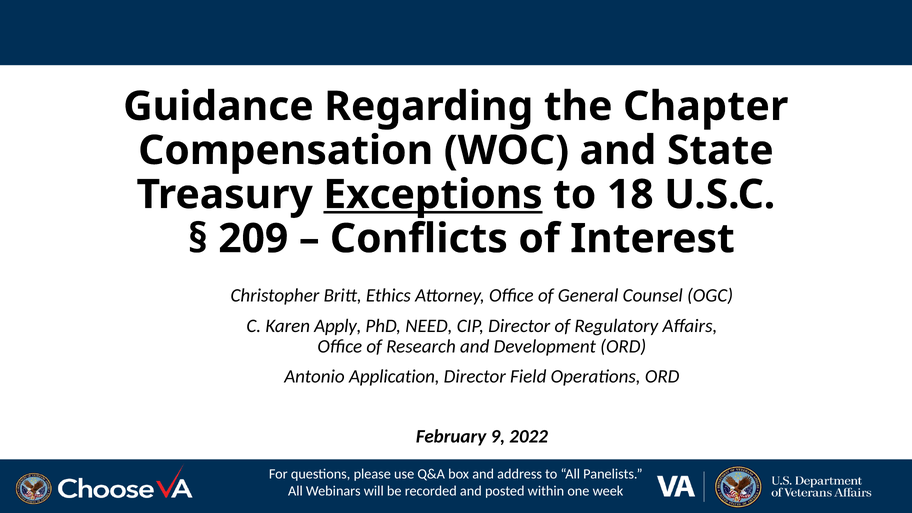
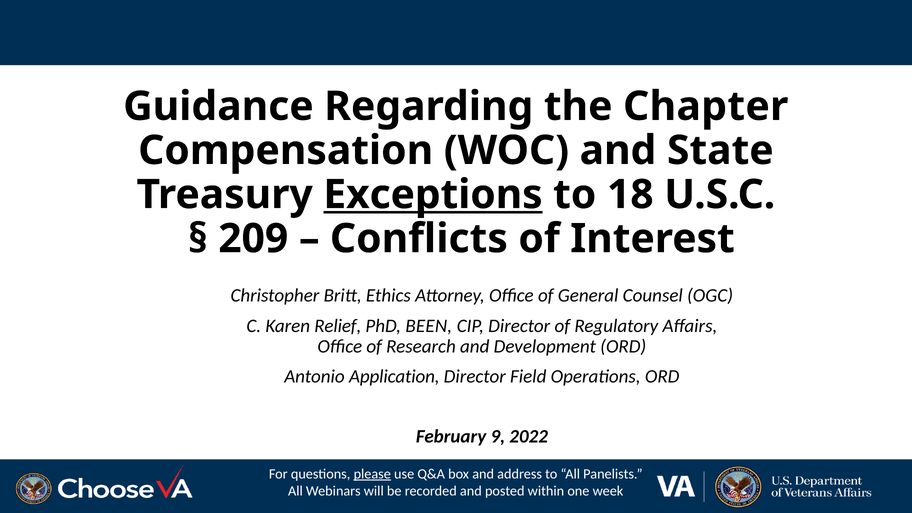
Apply: Apply -> Relief
NEED: NEED -> BEEN
please underline: none -> present
